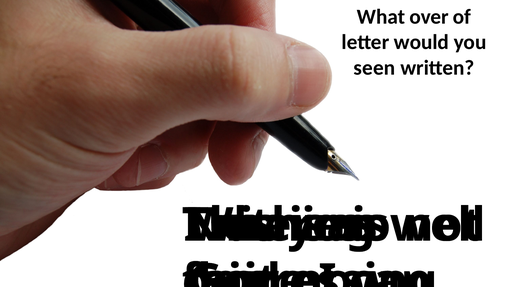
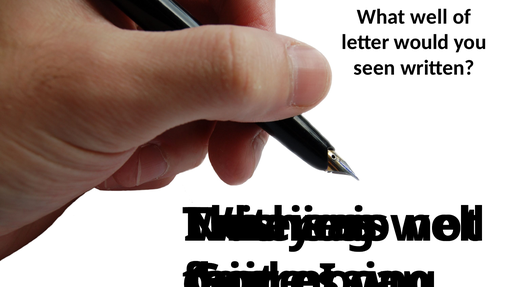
What over: over -> well
